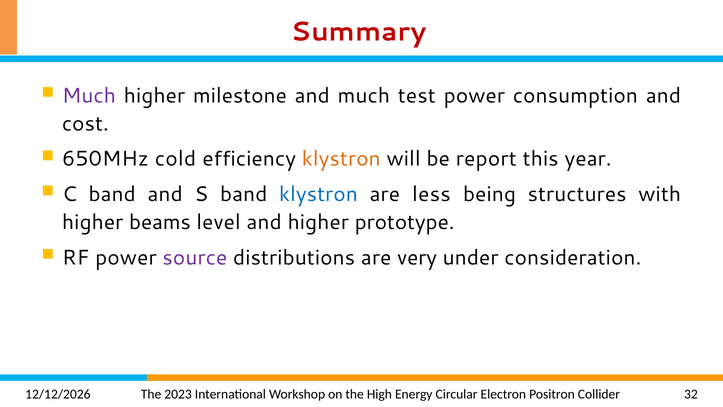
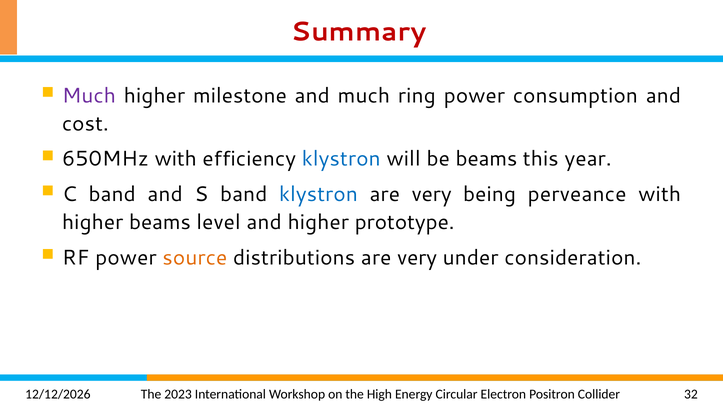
test: test -> ring
650MHz cold: cold -> with
klystron at (341, 159) colour: orange -> blue
be report: report -> beams
less at (431, 194): less -> very
structures: structures -> perveance
source colour: purple -> orange
